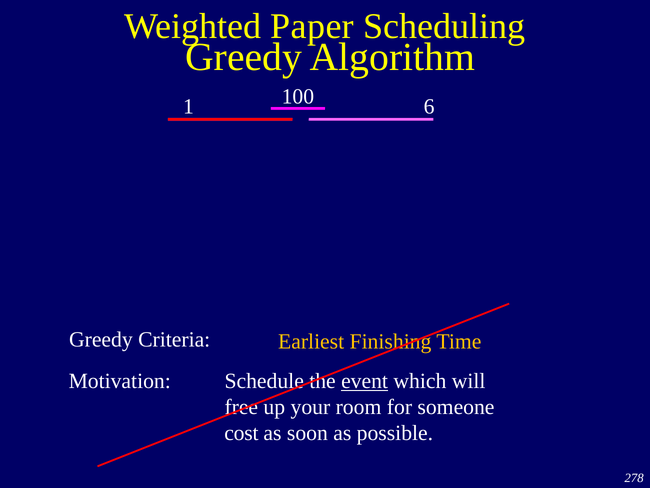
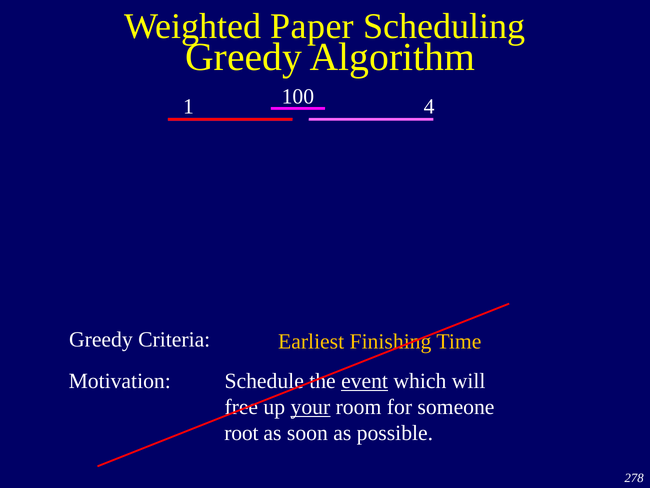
6: 6 -> 4
your underline: none -> present
cost: cost -> root
